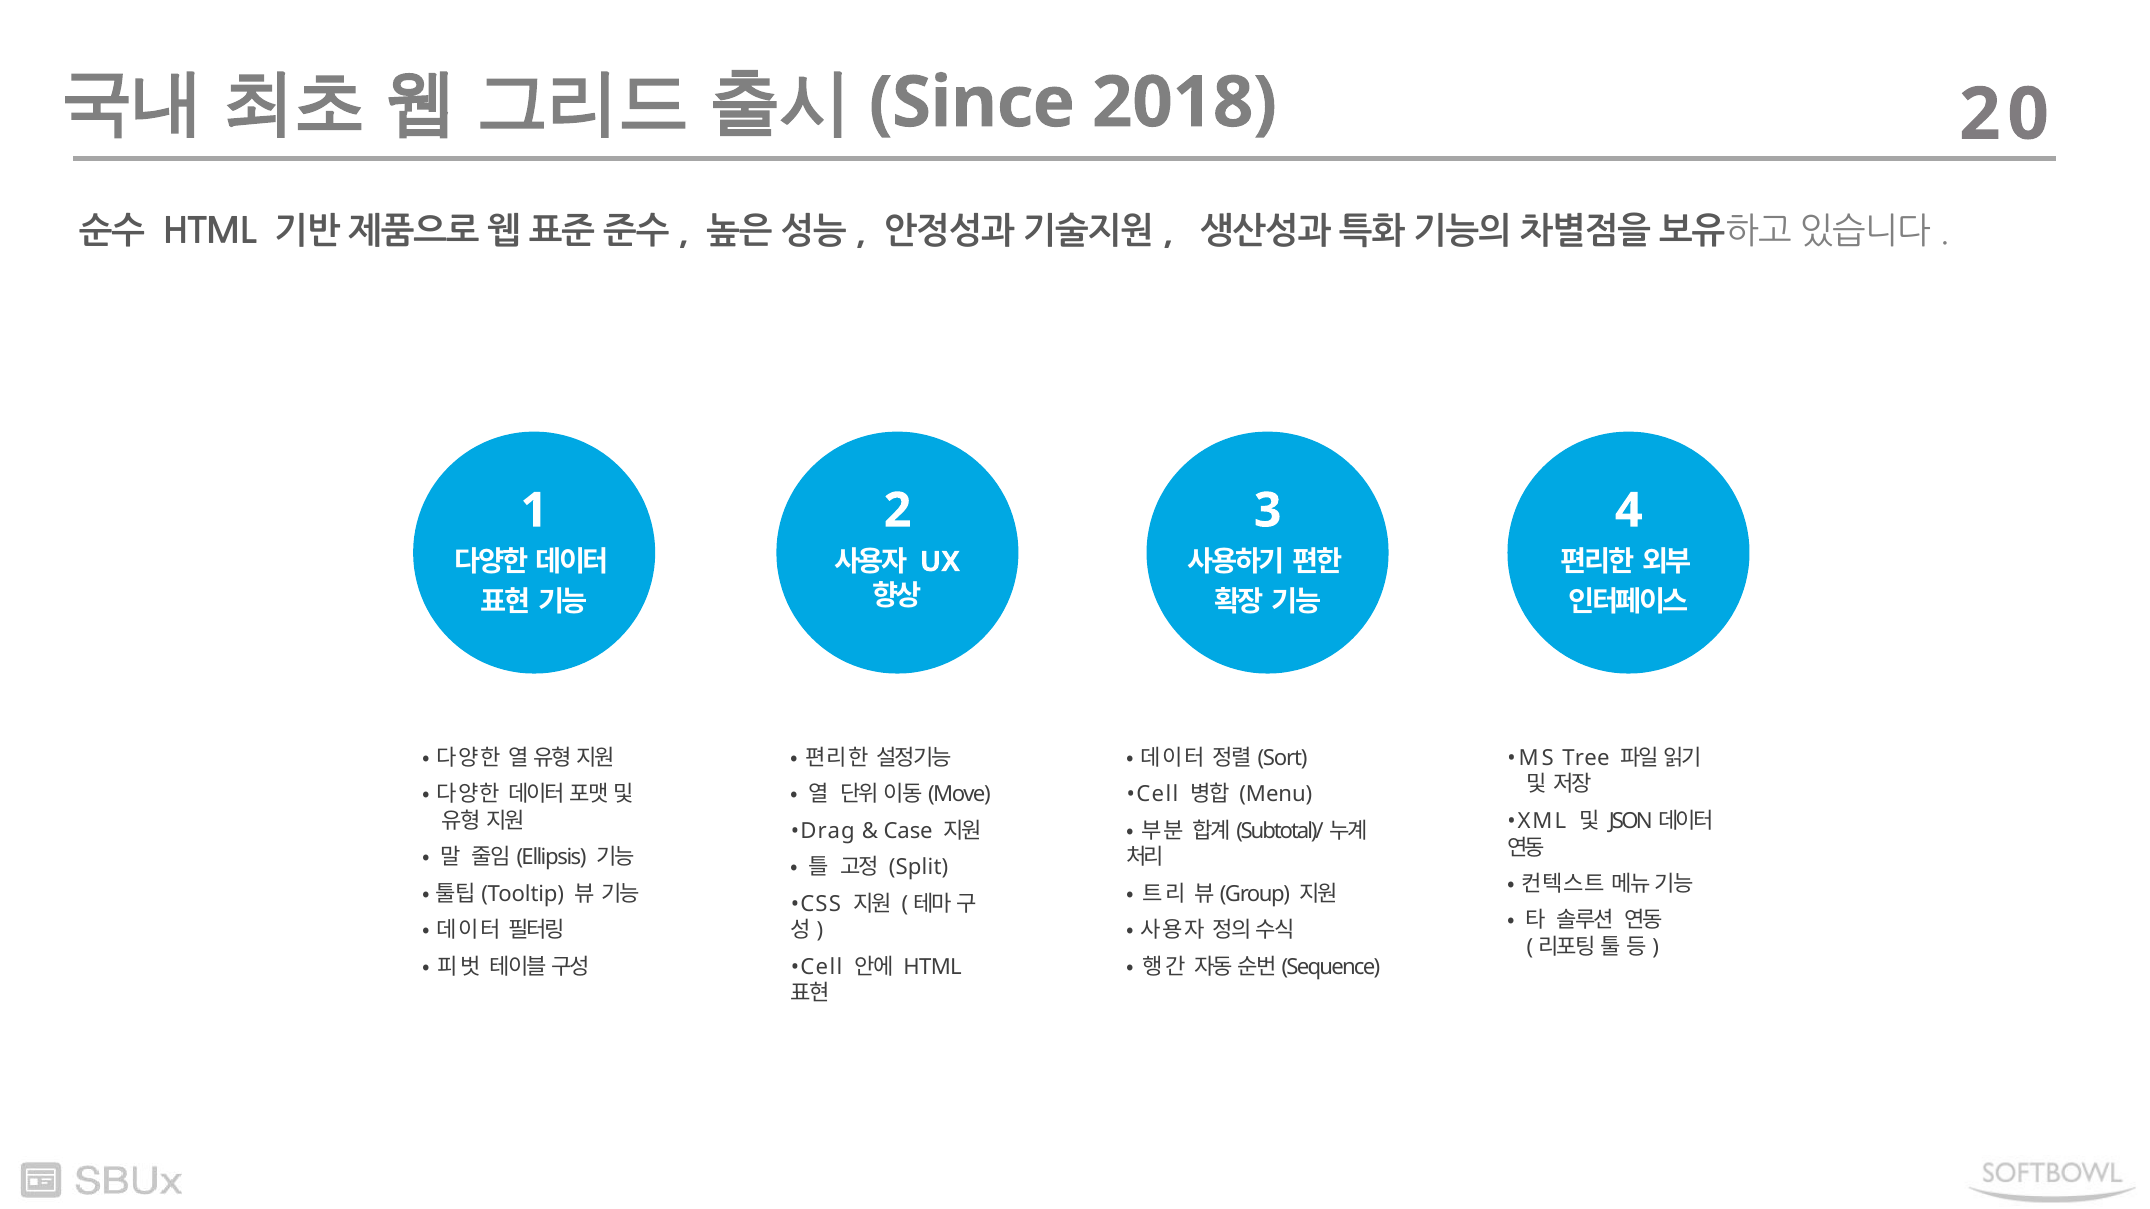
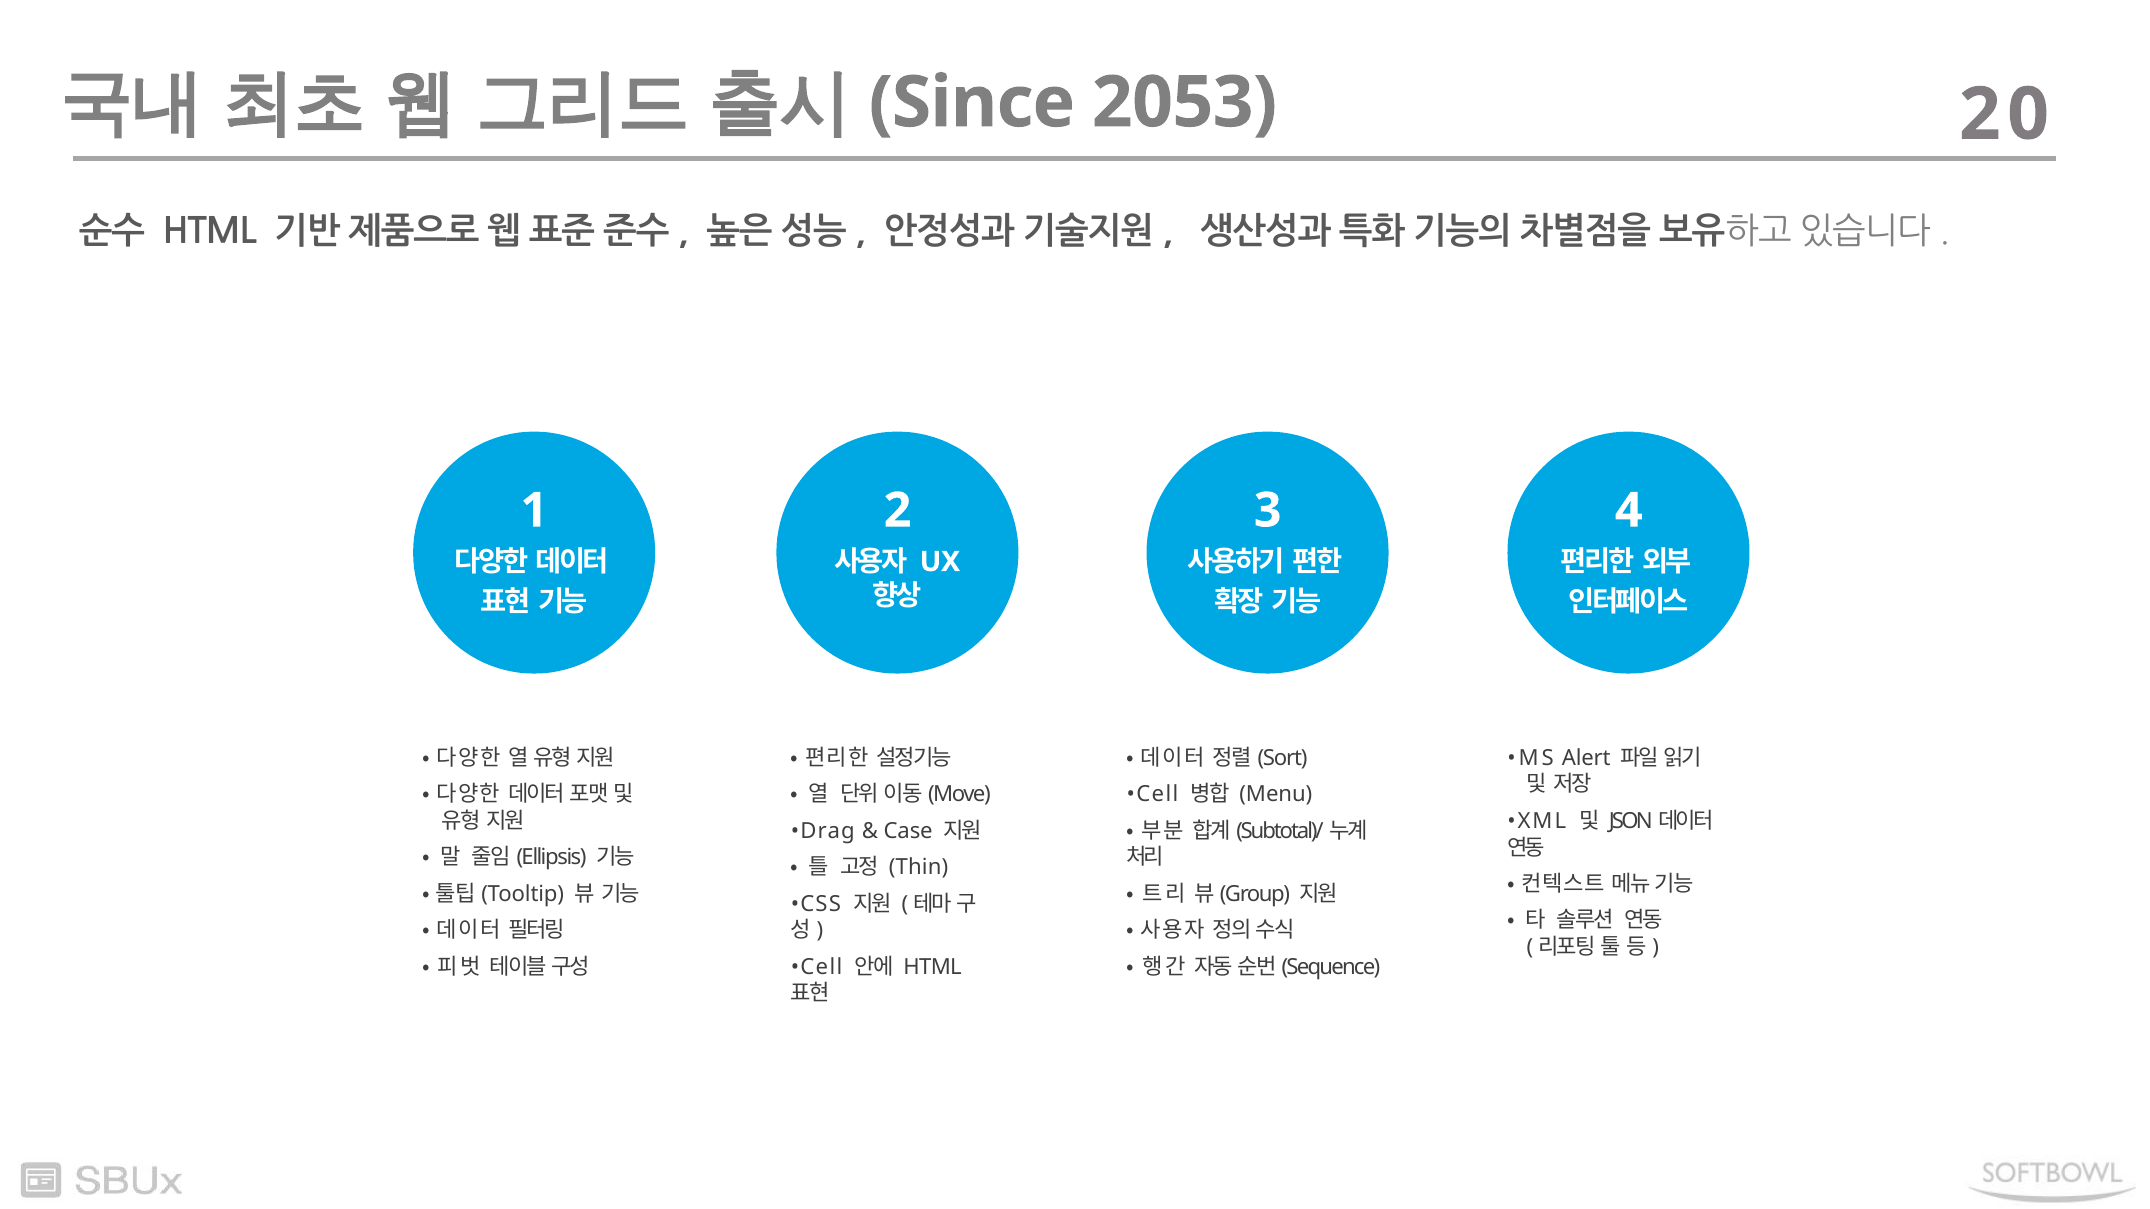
2018: 2018 -> 2053
Tree: Tree -> Alert
Split: Split -> Thin
